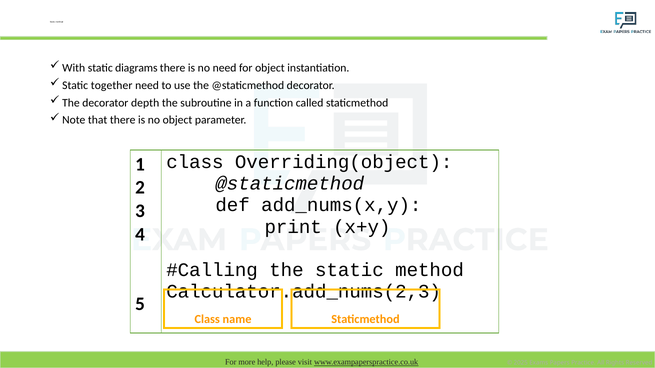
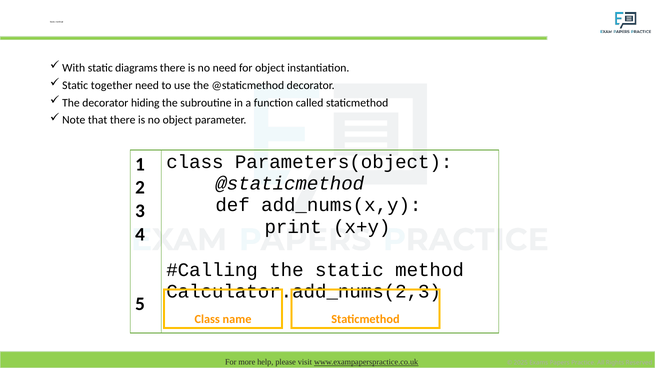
depth: depth -> hiding
Overriding(object: Overriding(object -> Parameters(object
